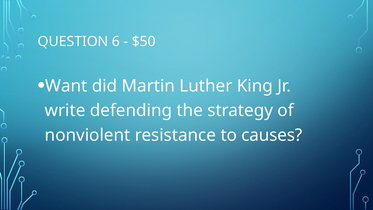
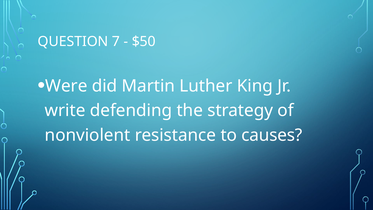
6: 6 -> 7
Want: Want -> Were
